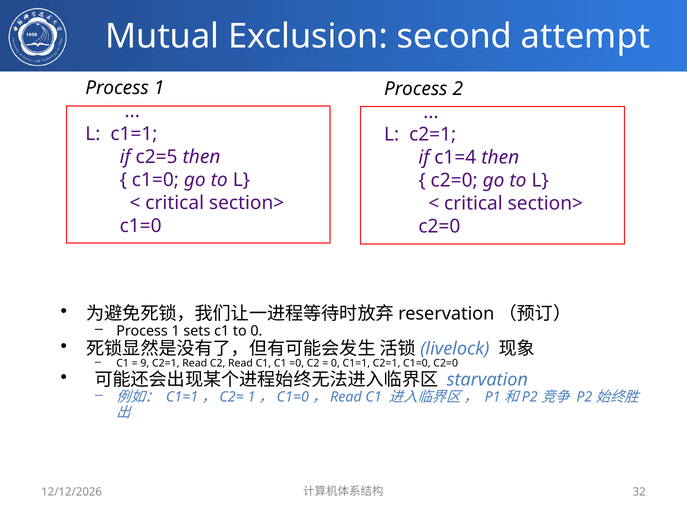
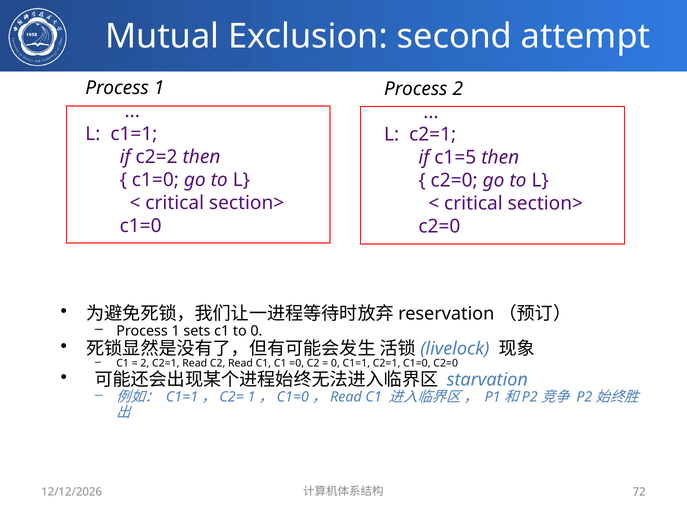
c2=5: c2=5 -> c2=2
c1=4: c1=4 -> c1=5
9 at (145, 363): 9 -> 2
32: 32 -> 72
